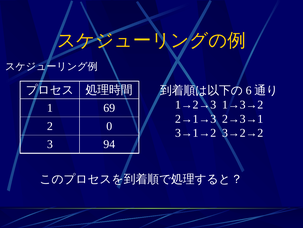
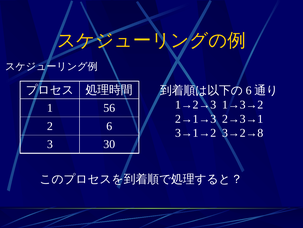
69: 69 -> 56
2 0: 0 -> 6
3→2→2: 3→2→2 -> 3→2→8
94: 94 -> 30
